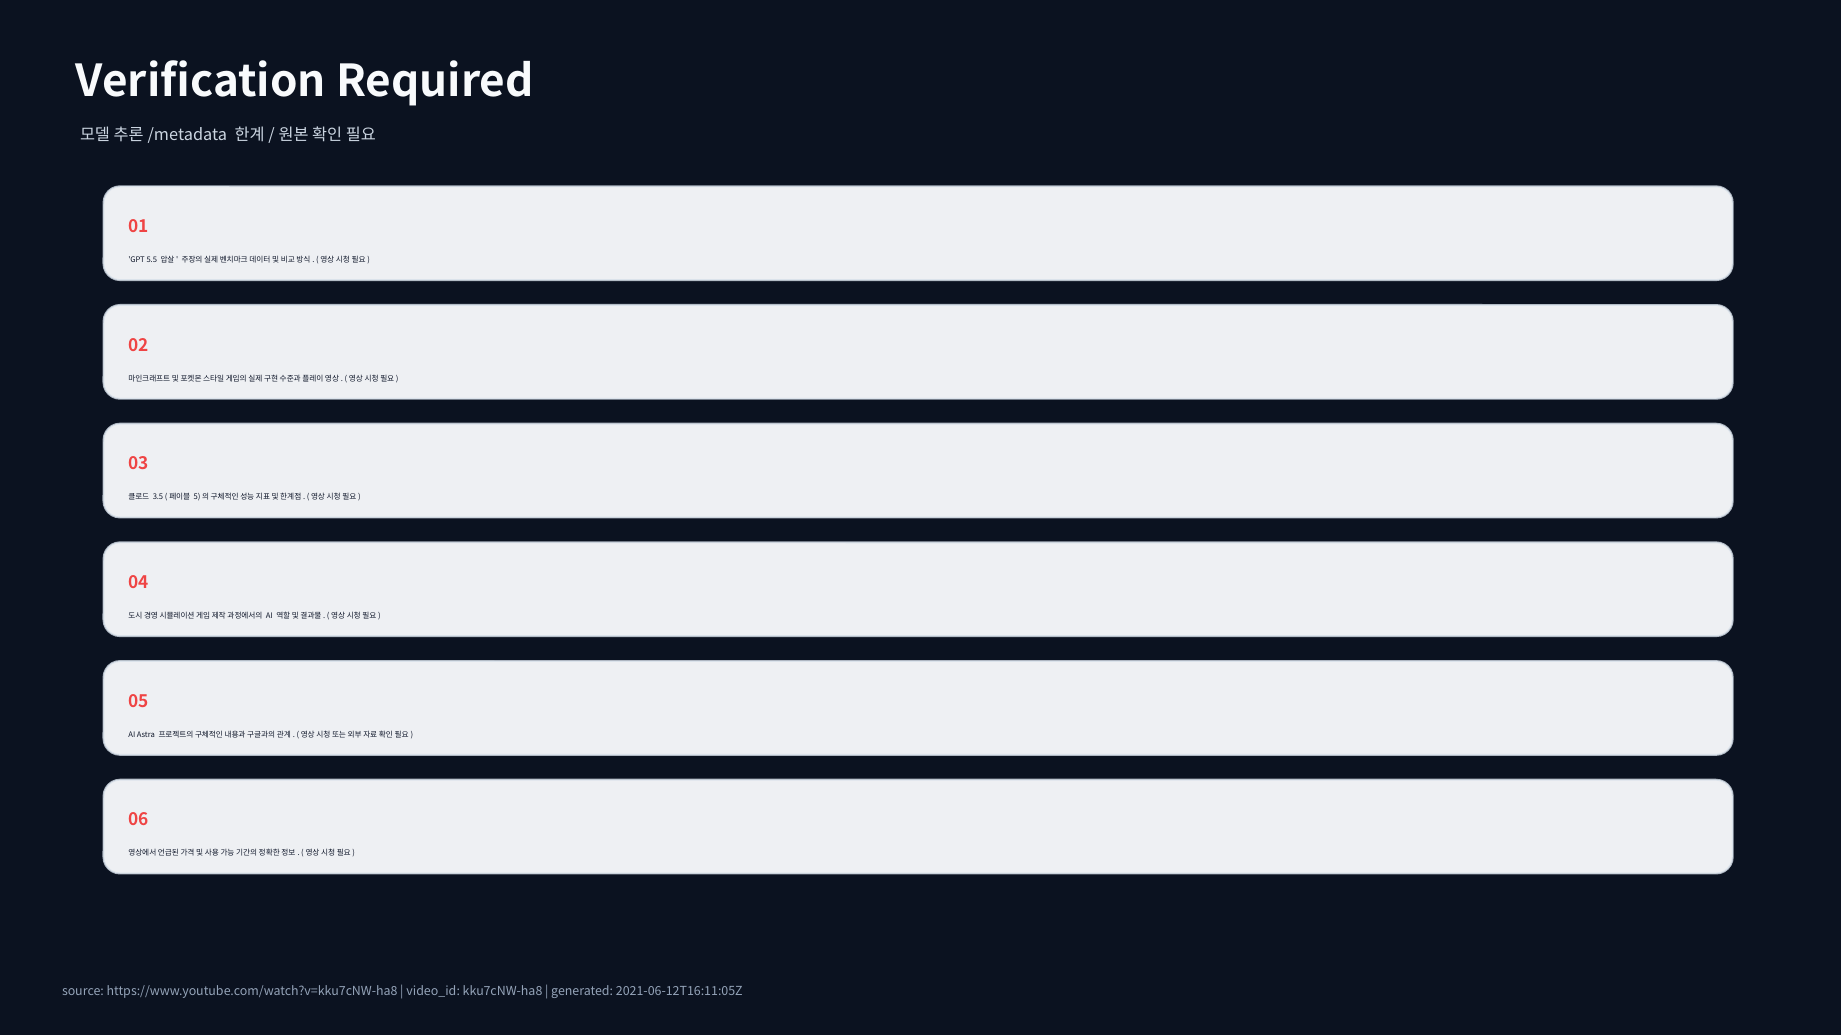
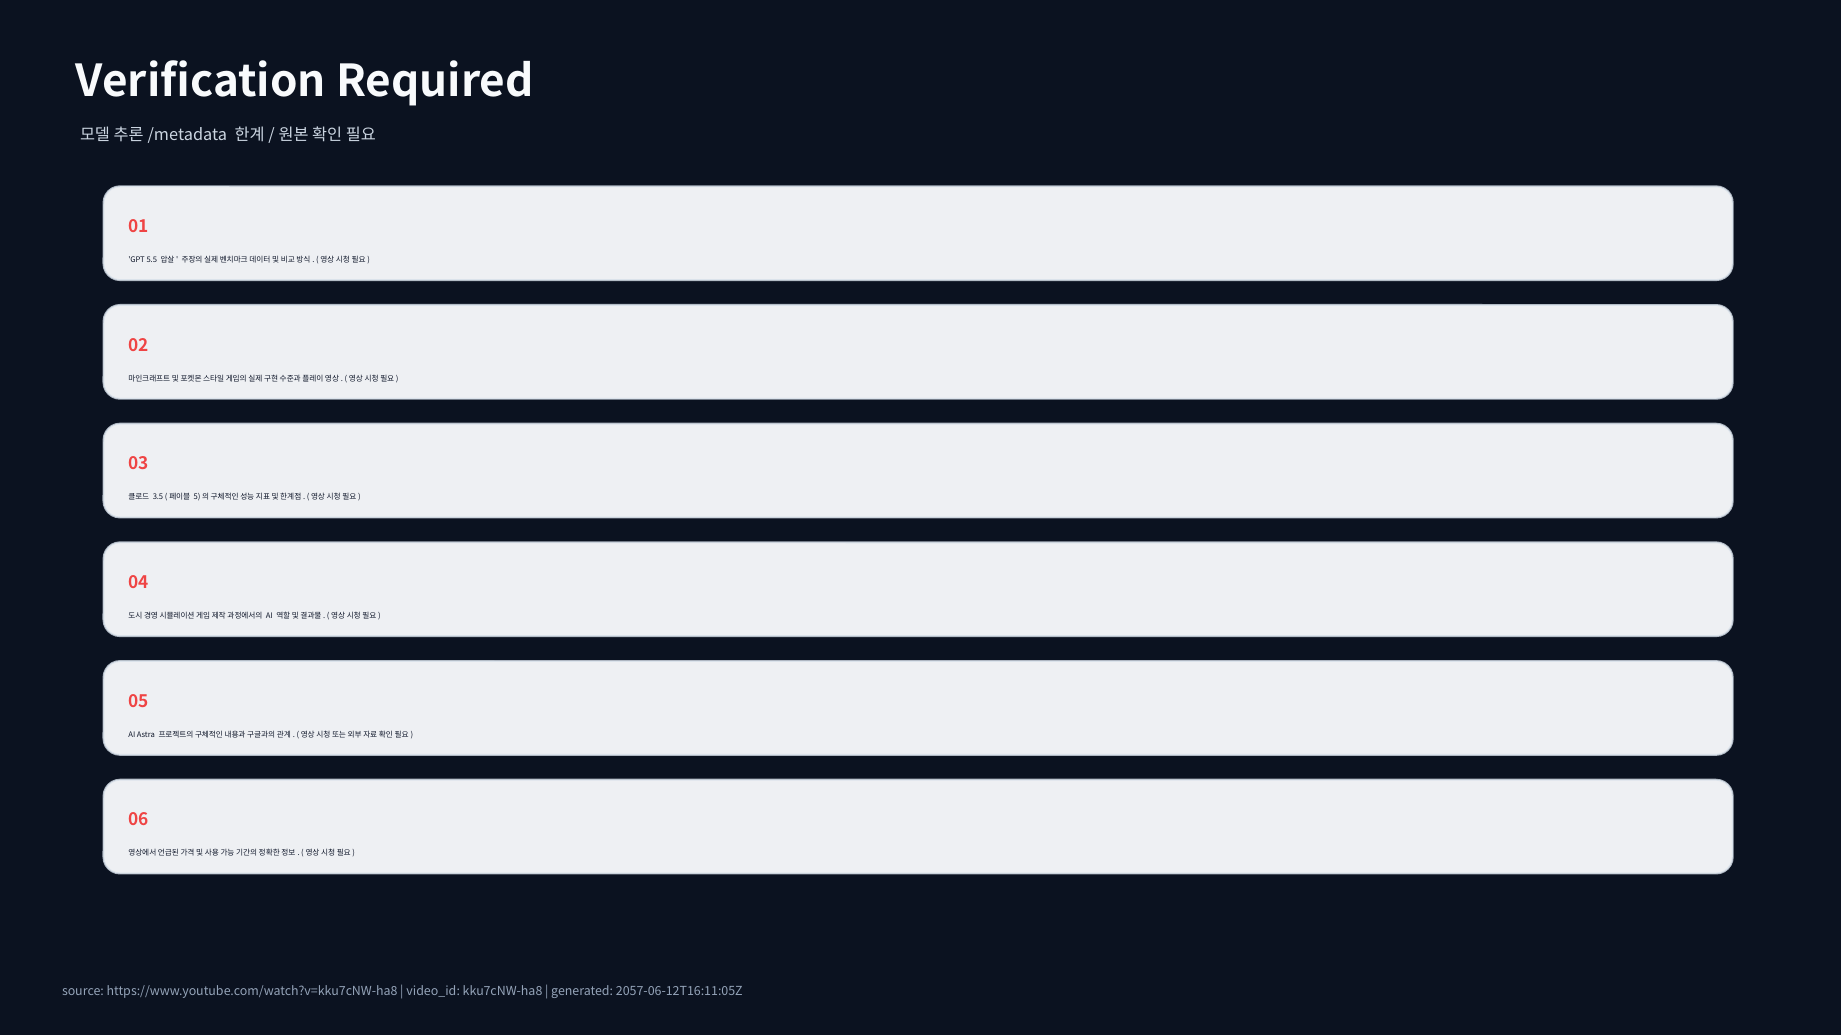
2021-06-12T16:11:05Z: 2021-06-12T16:11:05Z -> 2057-06-12T16:11:05Z
